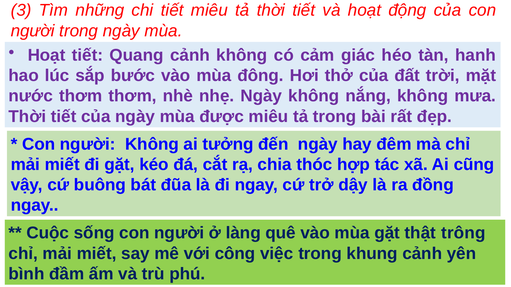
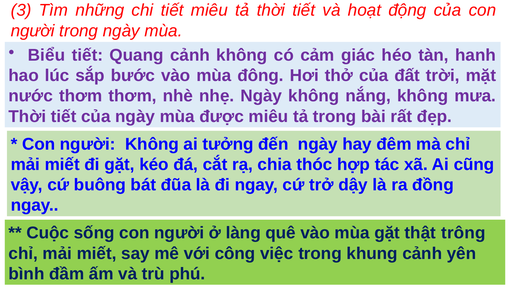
Hoạt at (47, 55): Hoạt -> Biểu
